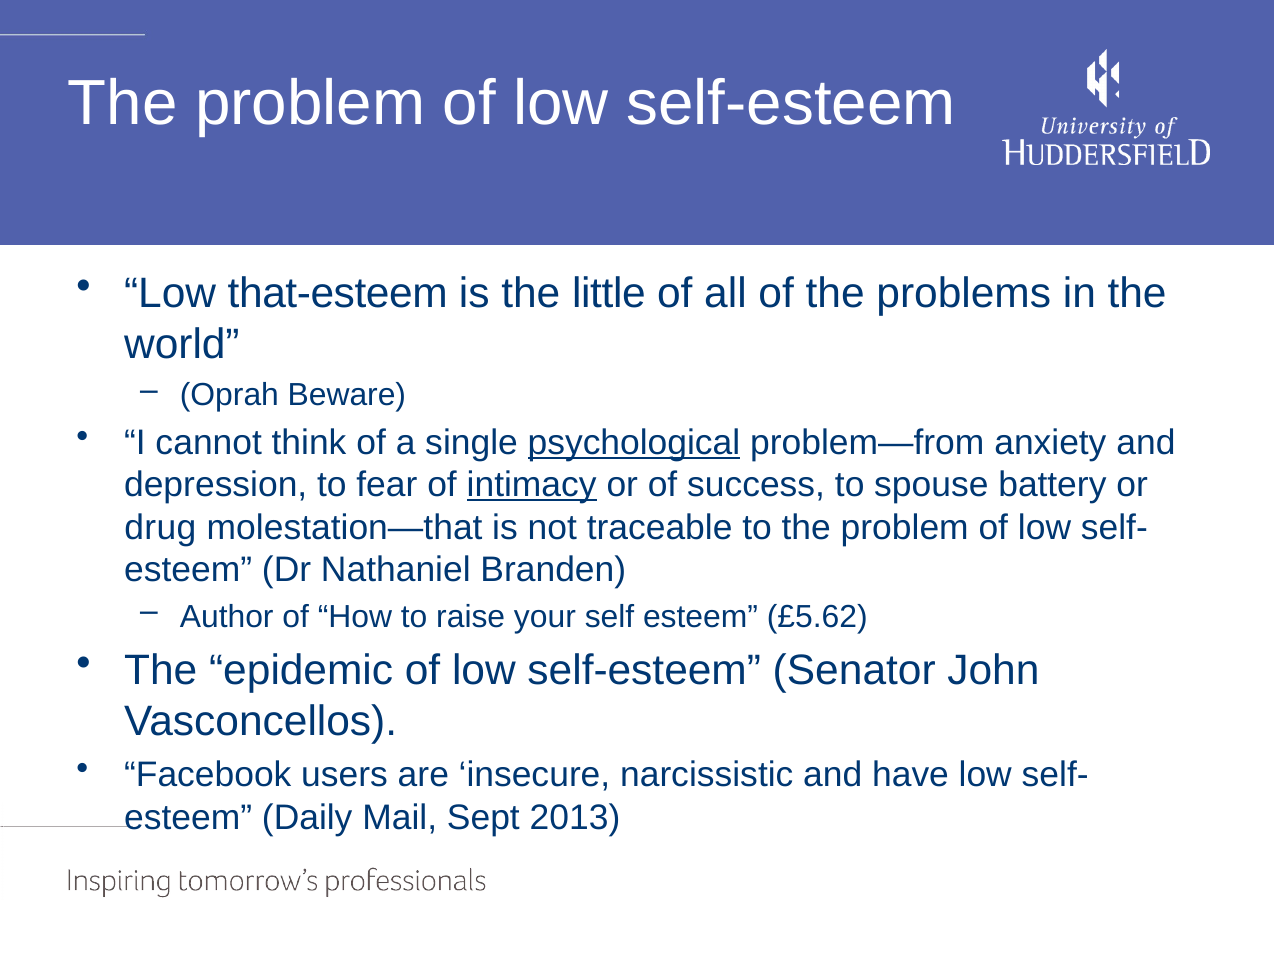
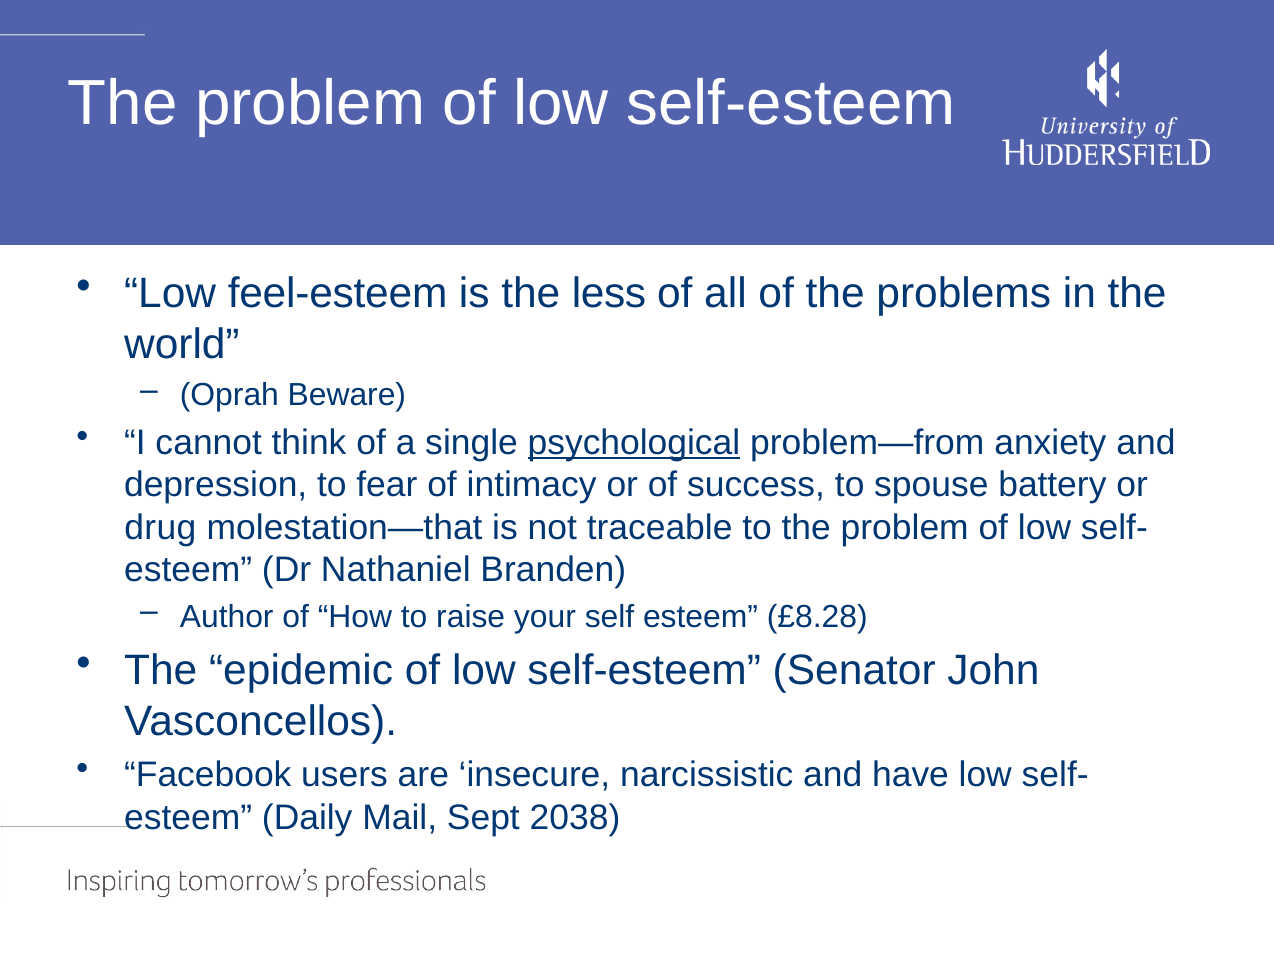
that-esteem: that-esteem -> feel-esteem
little: little -> less
intimacy underline: present -> none
£5.62: £5.62 -> £8.28
2013: 2013 -> 2038
